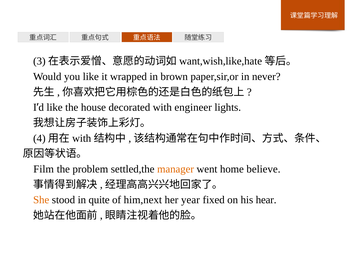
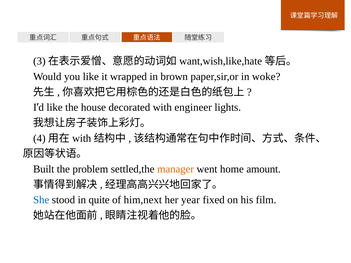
never: never -> woke
Film: Film -> Built
believe: believe -> amount
She colour: orange -> blue
hear: hear -> film
